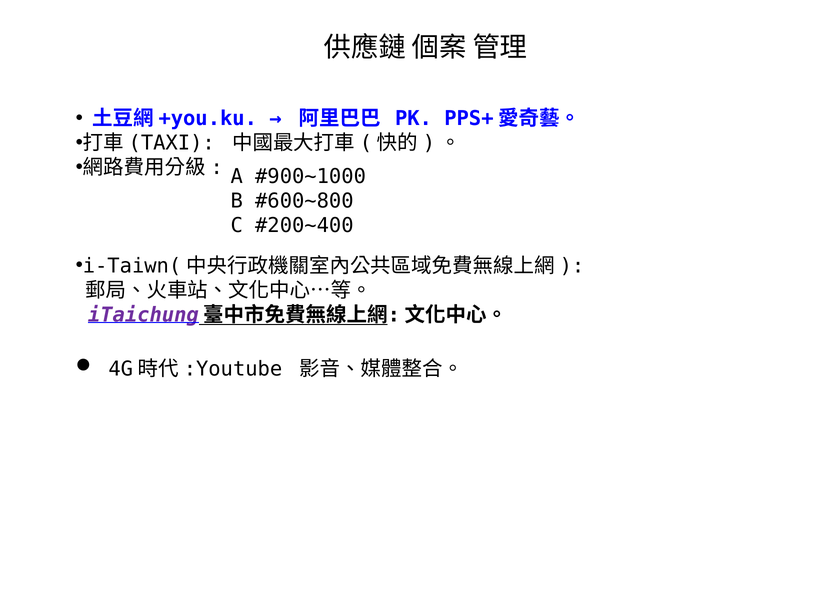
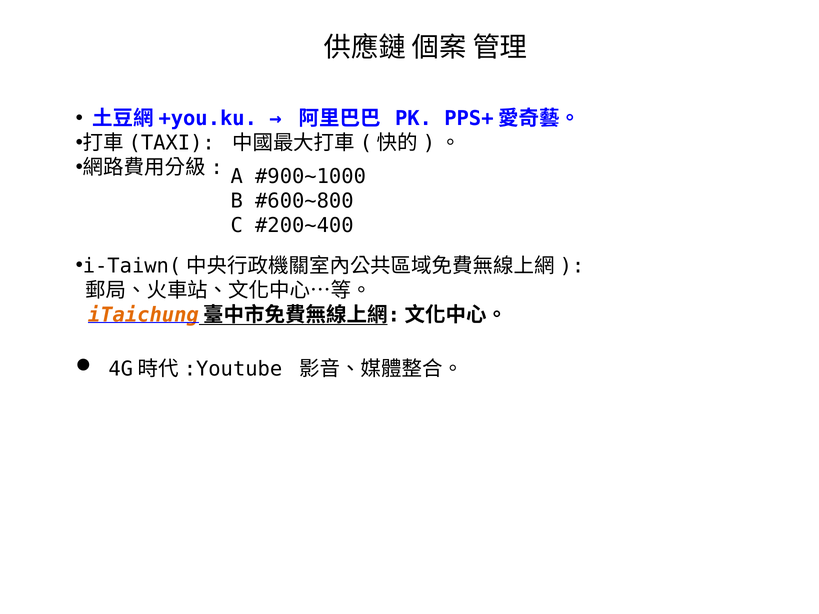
iTaichung colour: purple -> orange
